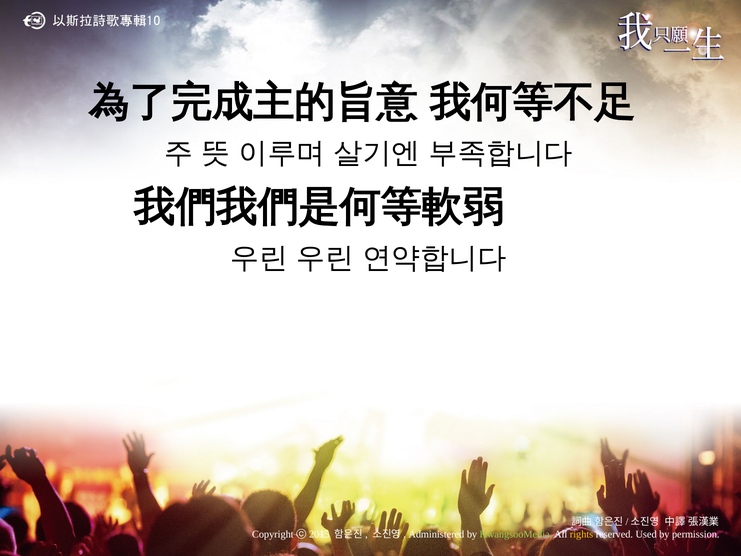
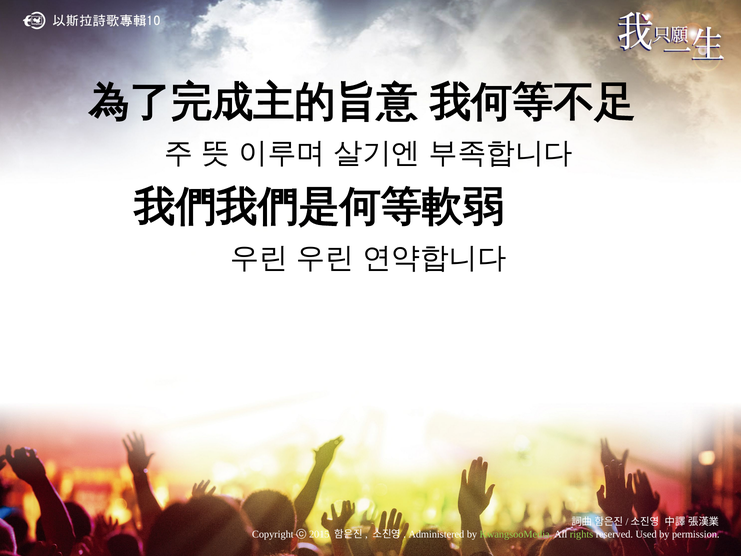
rights colour: yellow -> light green
